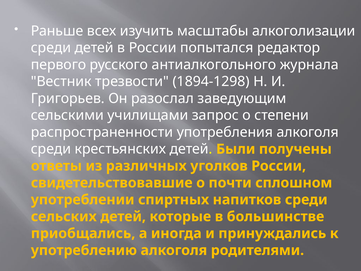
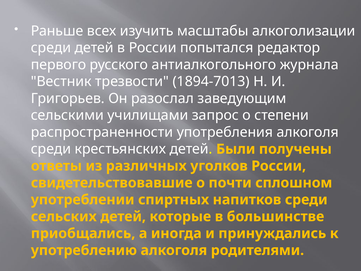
1894-1298: 1894-1298 -> 1894-7013
